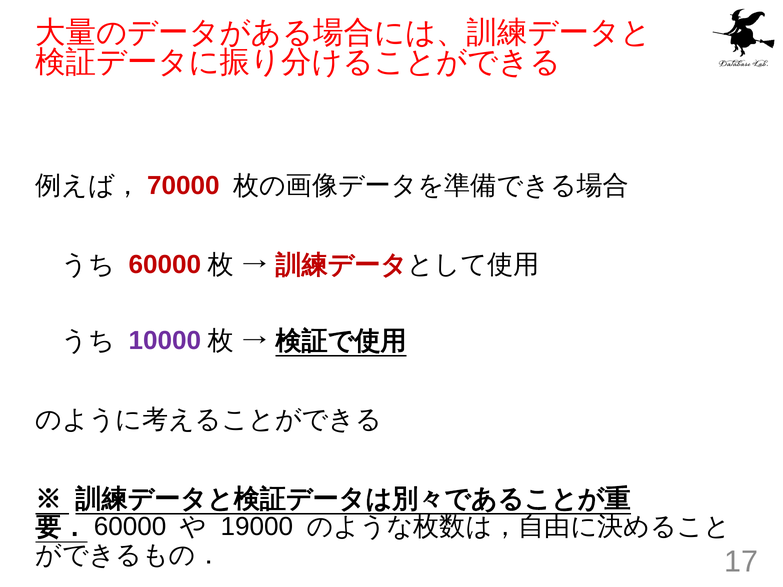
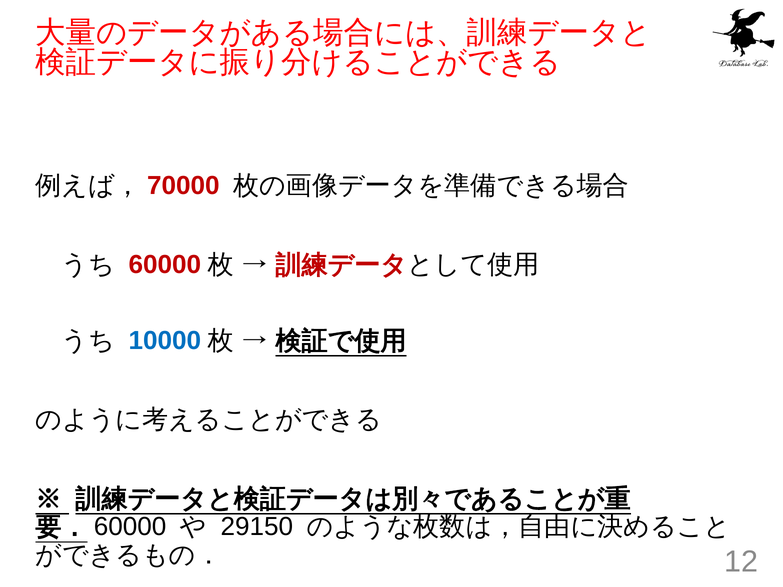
10000 colour: purple -> blue
19000: 19000 -> 29150
17: 17 -> 12
